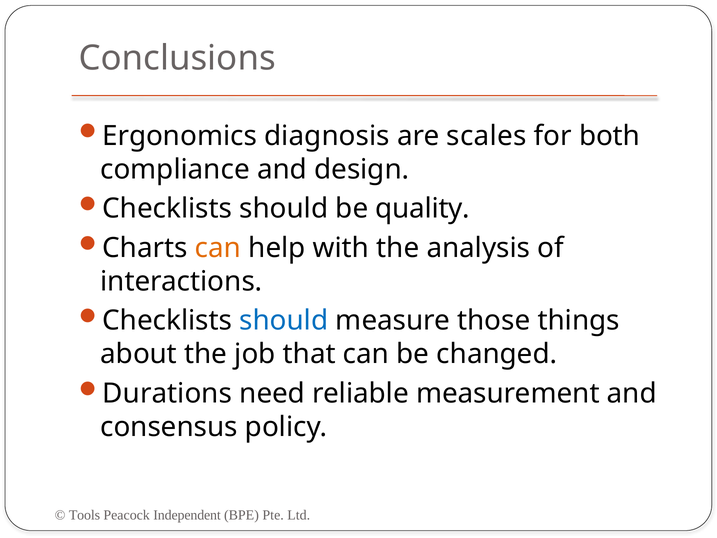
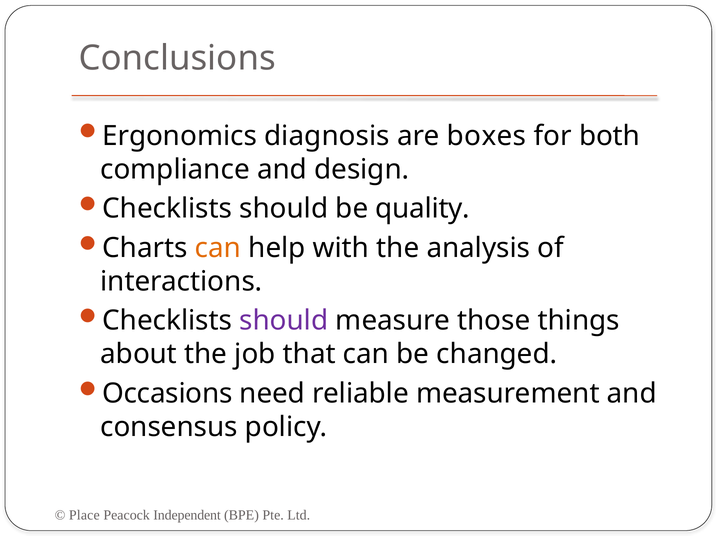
scales: scales -> boxes
should at (284, 321) colour: blue -> purple
Durations: Durations -> Occasions
Tools: Tools -> Place
